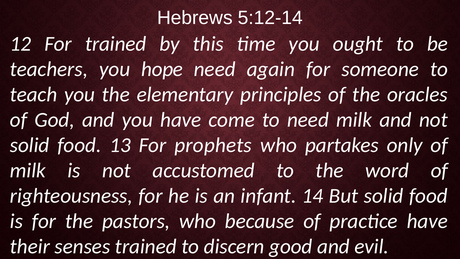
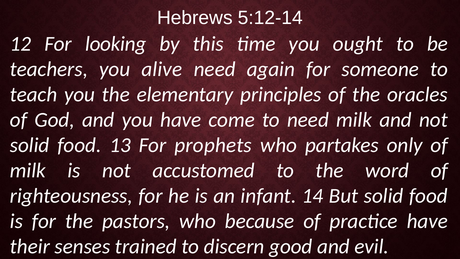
For trained: trained -> looking
hope: hope -> alive
